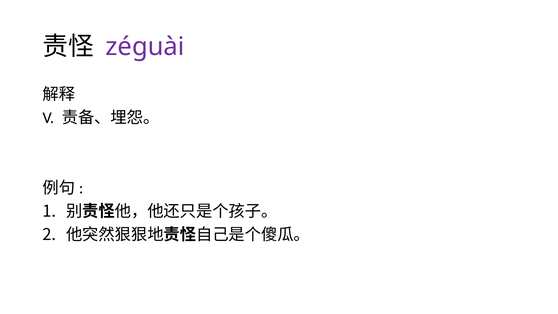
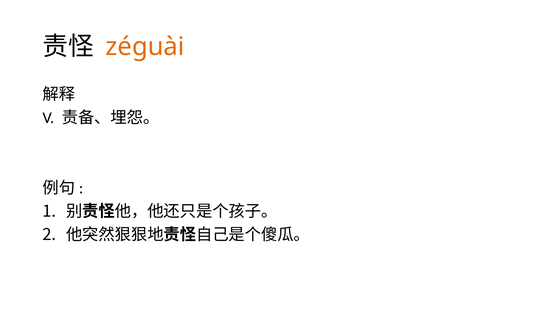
zéguài colour: purple -> orange
